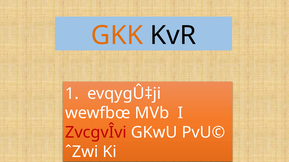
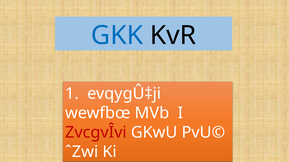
GKK colour: orange -> blue
